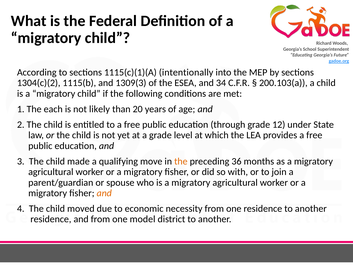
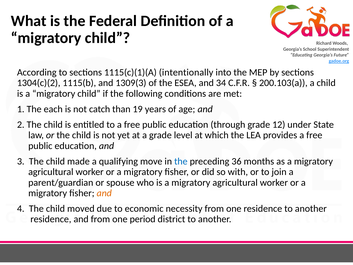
likely: likely -> catch
20: 20 -> 19
the at (181, 161) colour: orange -> blue
model: model -> period
